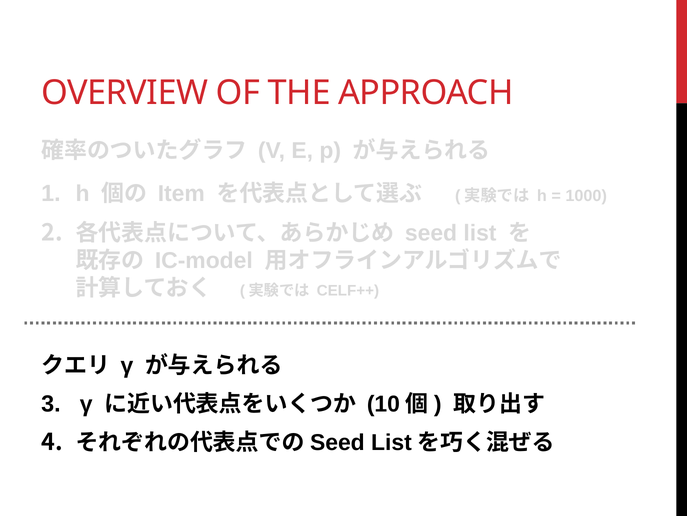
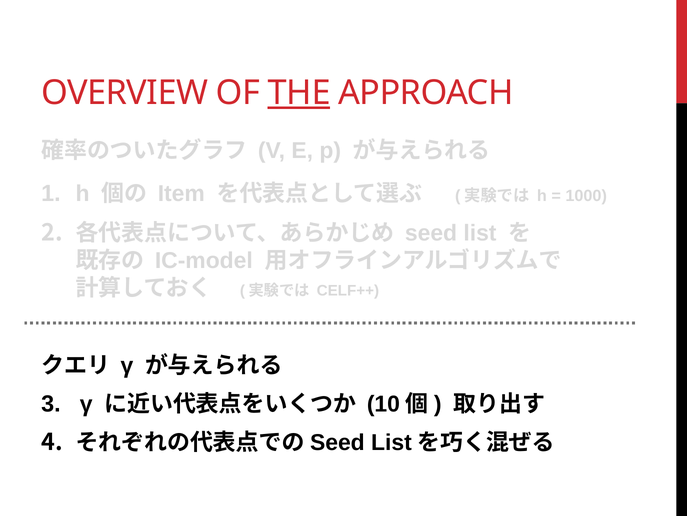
THE underline: none -> present
